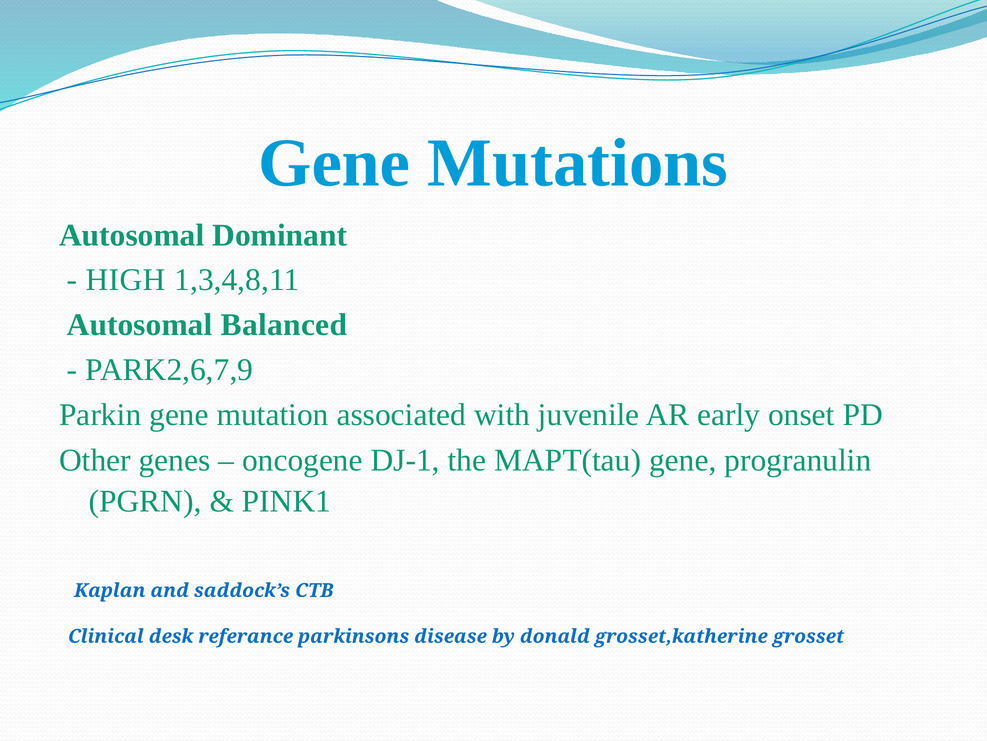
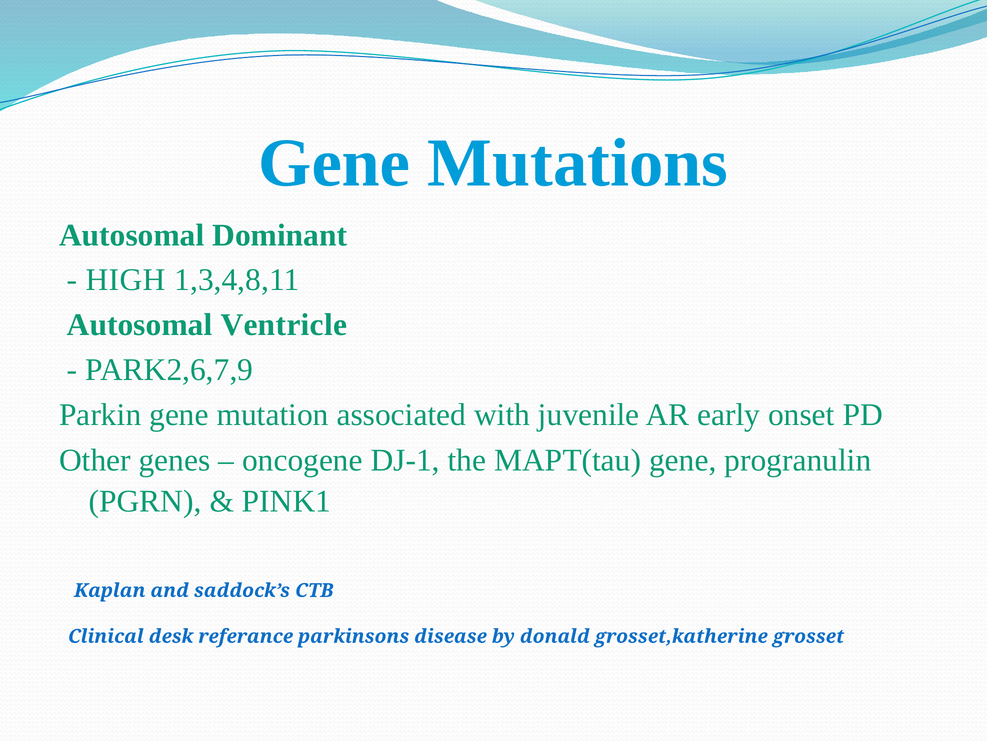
Balanced: Balanced -> Ventricle
